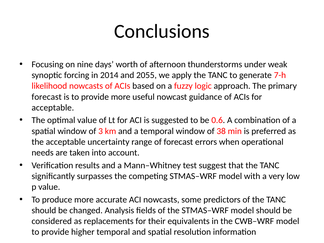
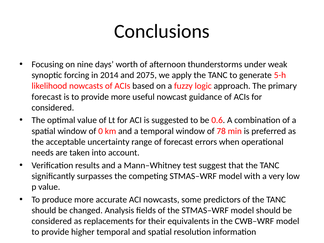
2055: 2055 -> 2075
7-h: 7-h -> 5-h
acceptable at (53, 108): acceptable -> considered
3: 3 -> 0
38: 38 -> 78
